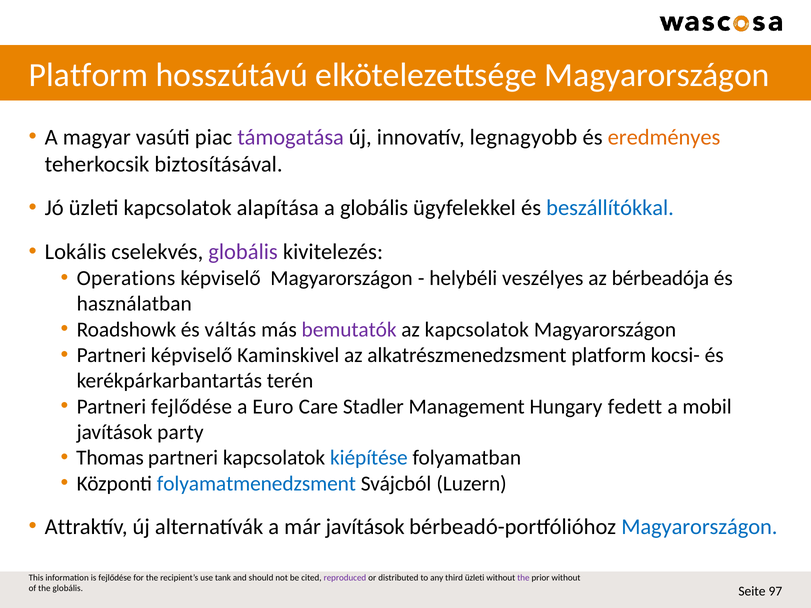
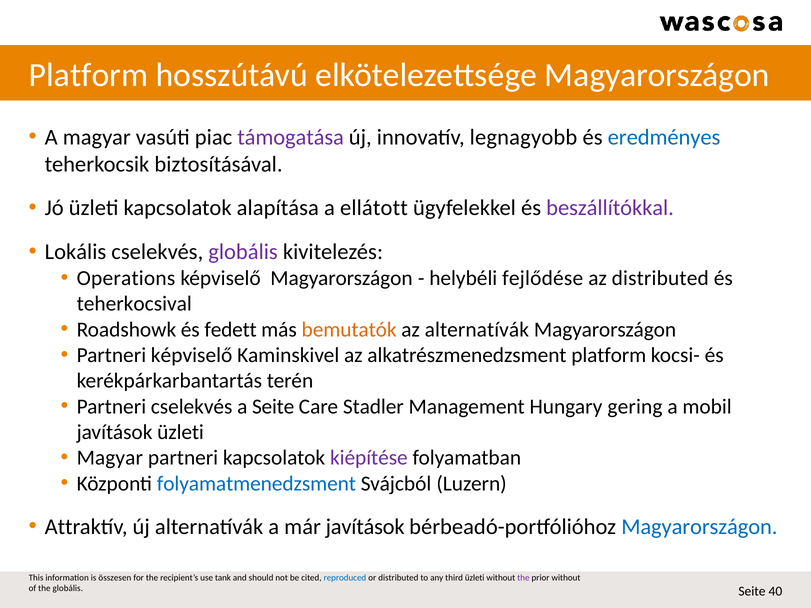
eredményes colour: orange -> blue
a globális: globális -> ellátott
beszállítókkal colour: blue -> purple
veszélyes: veszélyes -> fejlődése
az bérbeadója: bérbeadója -> distributed
használatban: használatban -> teherkocsival
váltás: váltás -> fedett
bemutatók colour: purple -> orange
az kapcsolatok: kapcsolatok -> alternatívák
Partneri fejlődése: fejlődése -> cselekvés
a Euro: Euro -> Seite
fedett: fedett -> gering
javítások party: party -> üzleti
Thomas at (110, 458): Thomas -> Magyar
kiépítése colour: blue -> purple
is fejlődése: fejlődése -> összesen
reproduced colour: purple -> blue
97: 97 -> 40
